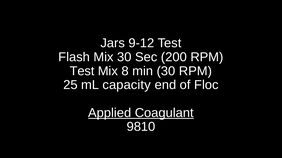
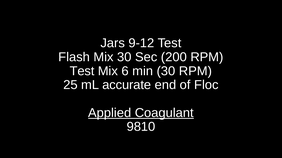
8: 8 -> 6
capacity: capacity -> accurate
